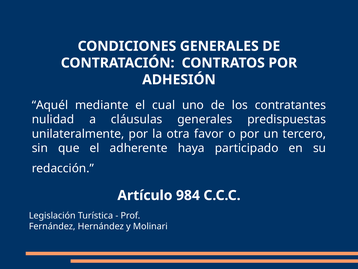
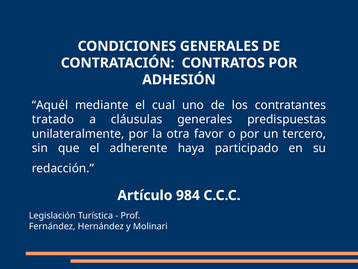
nulidad: nulidad -> tratado
